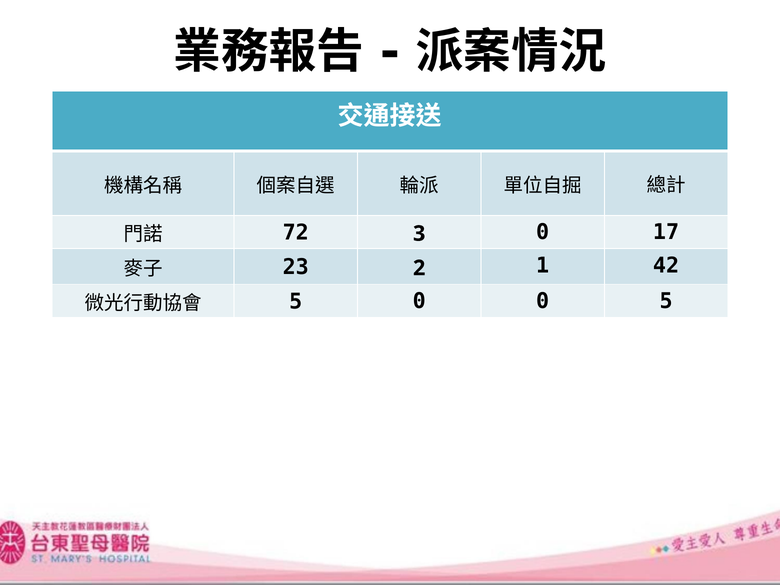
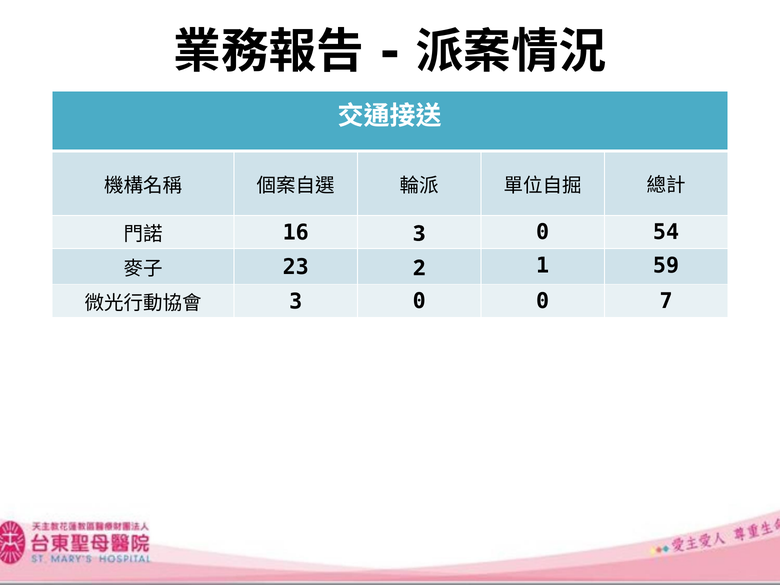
72: 72 -> 16
17: 17 -> 54
42: 42 -> 59
5 at (296, 302): 5 -> 3
0 5: 5 -> 7
